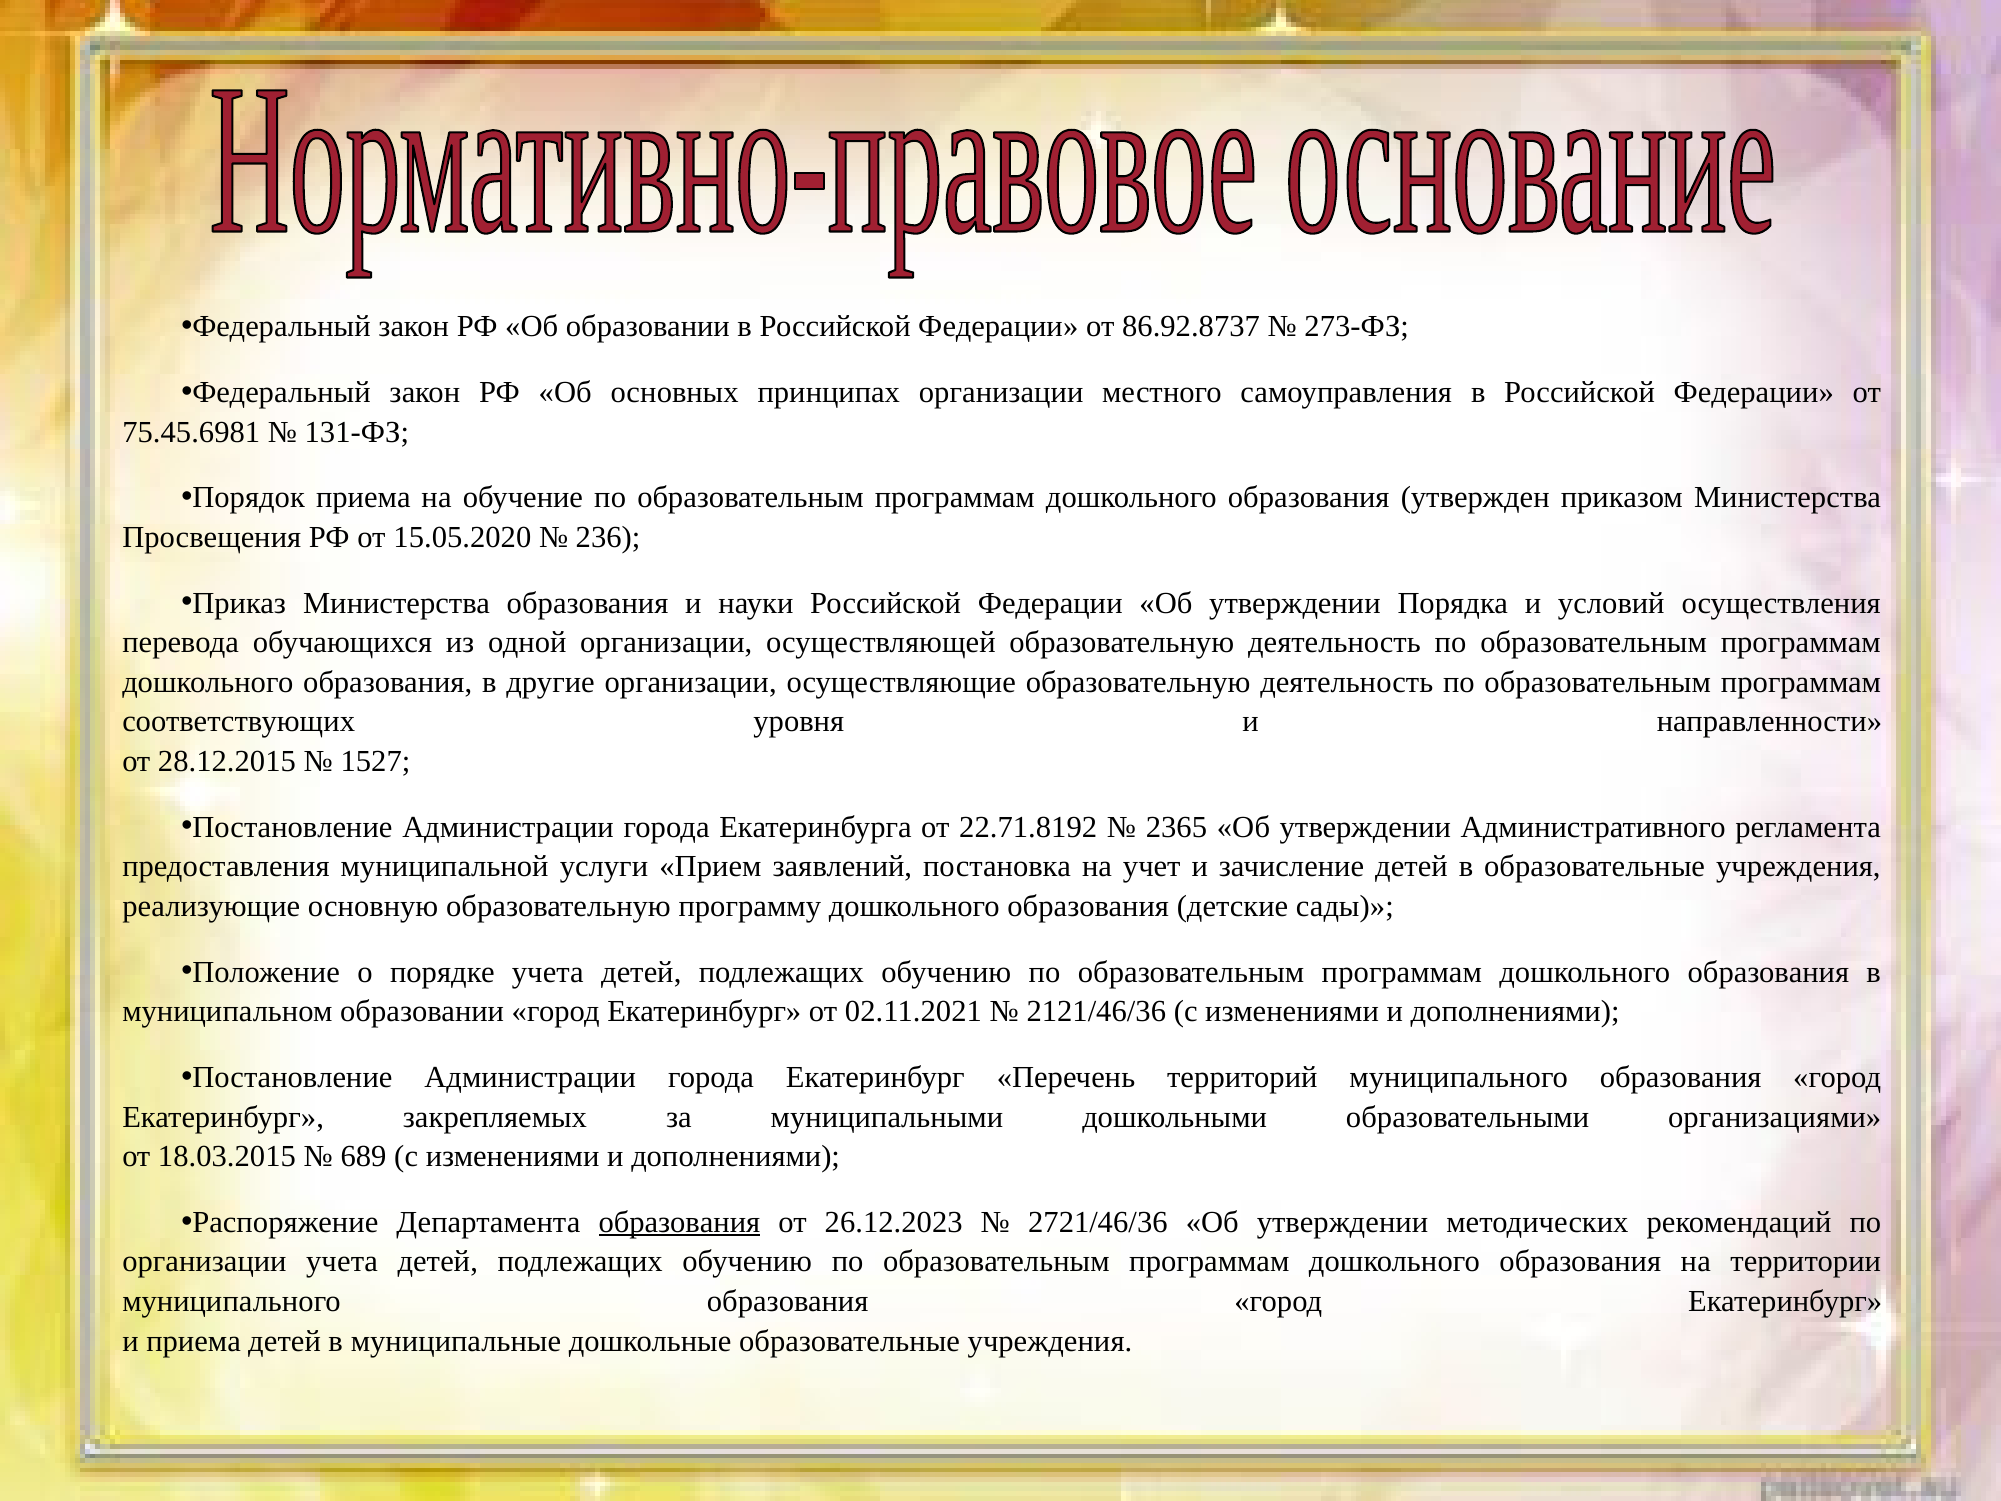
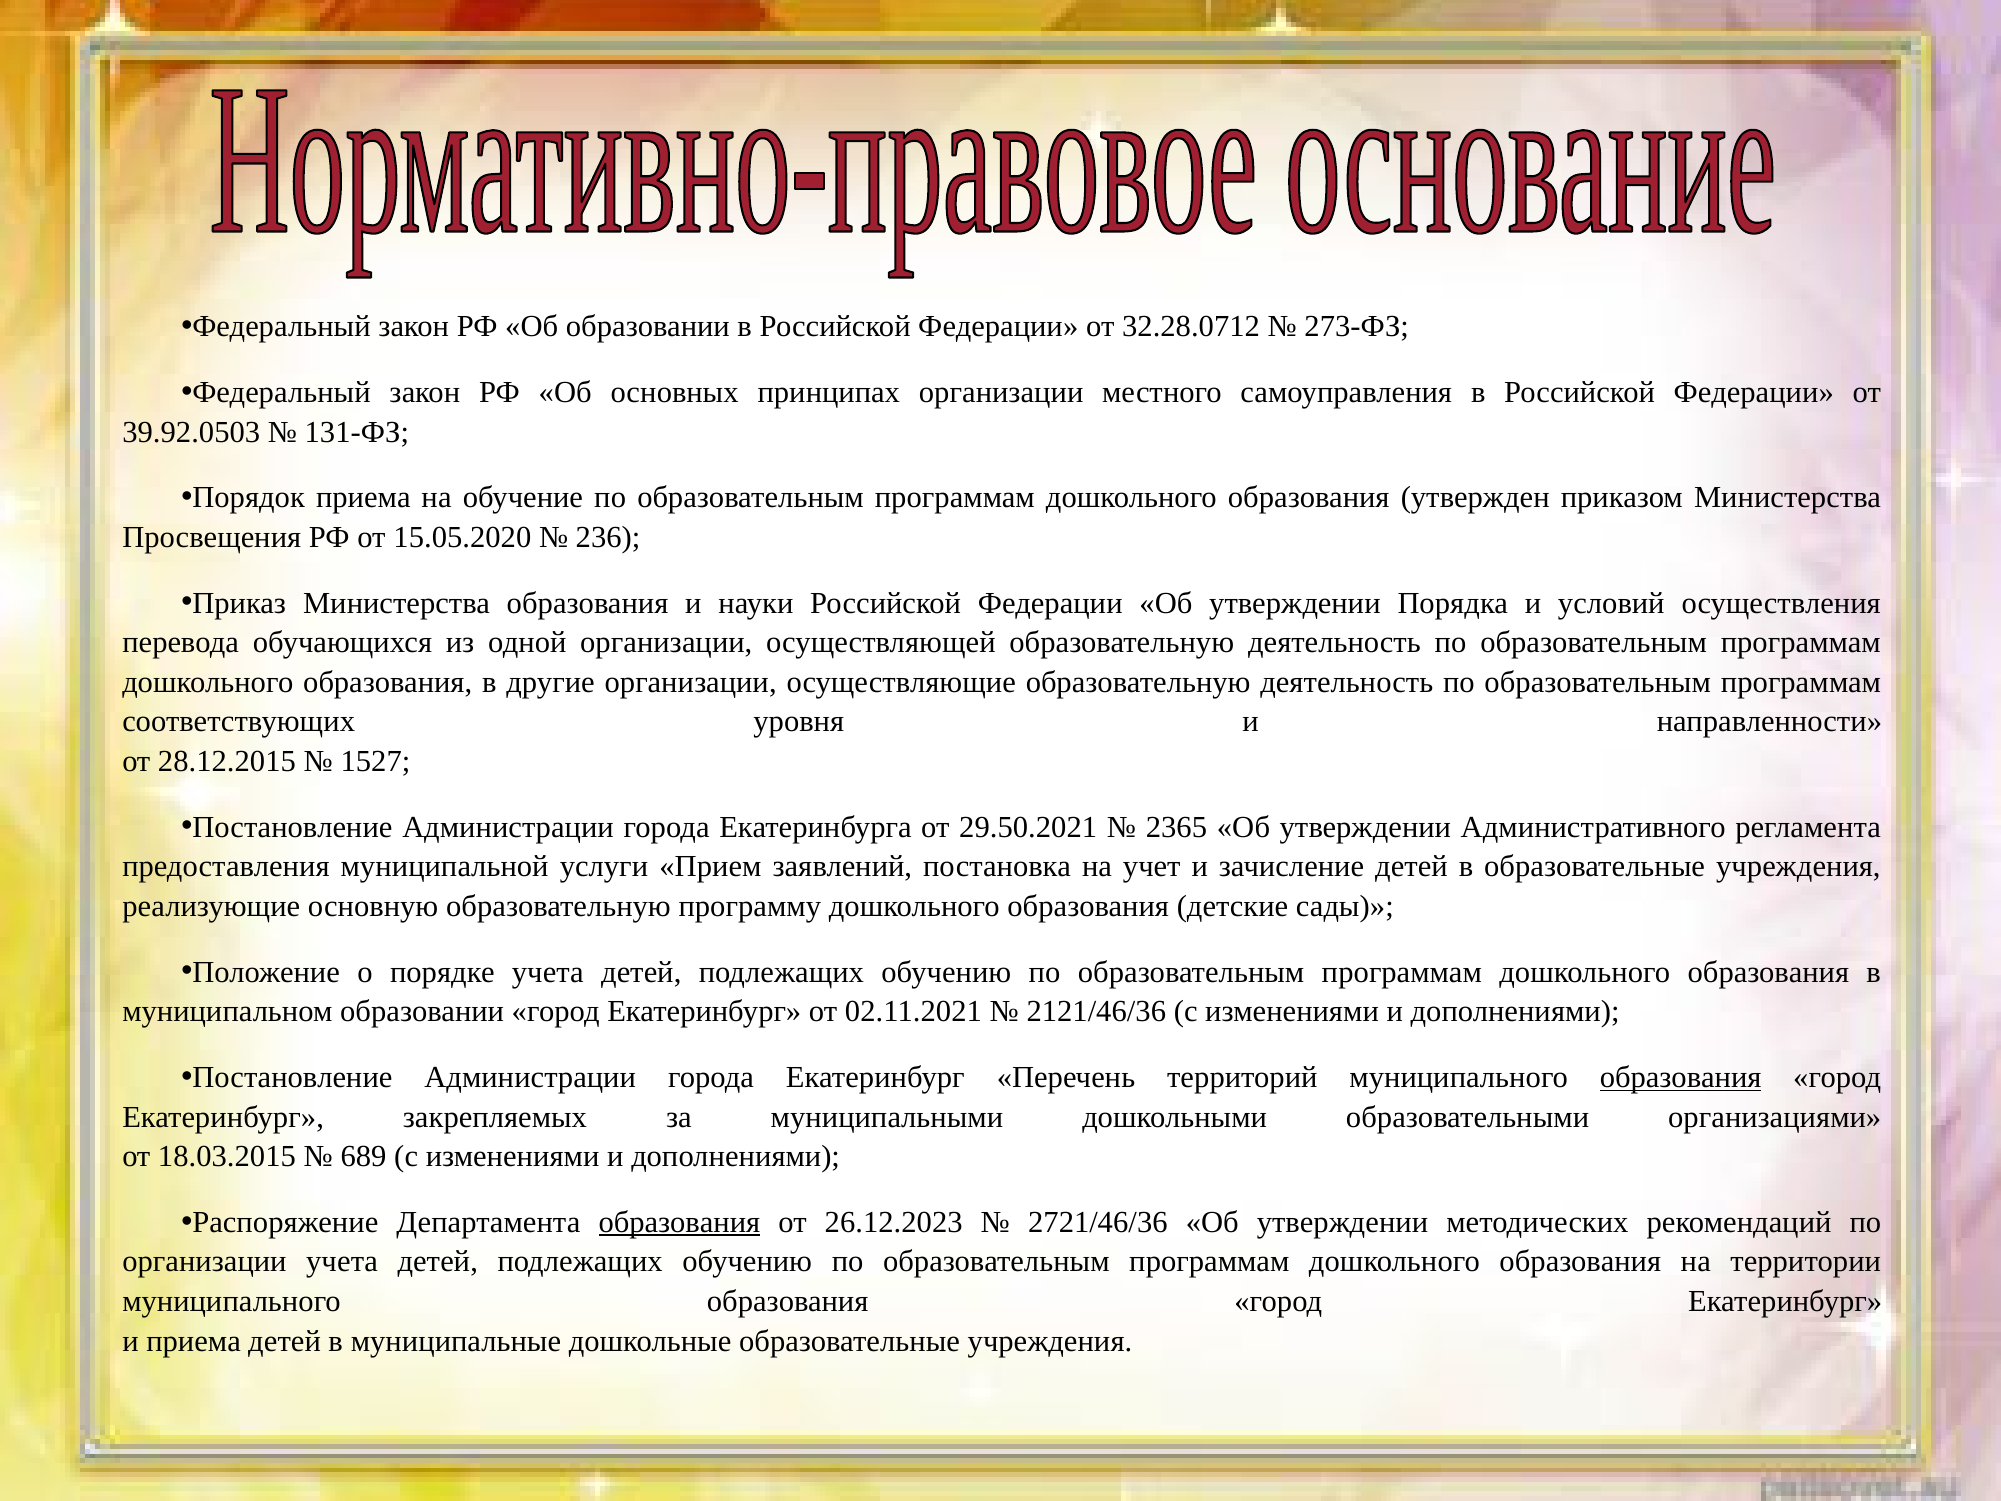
86.92.8737: 86.92.8737 -> 32.28.0712
75.45.6981: 75.45.6981 -> 39.92.0503
22.71.8192: 22.71.8192 -> 29.50.2021
образования at (1681, 1077) underline: none -> present
